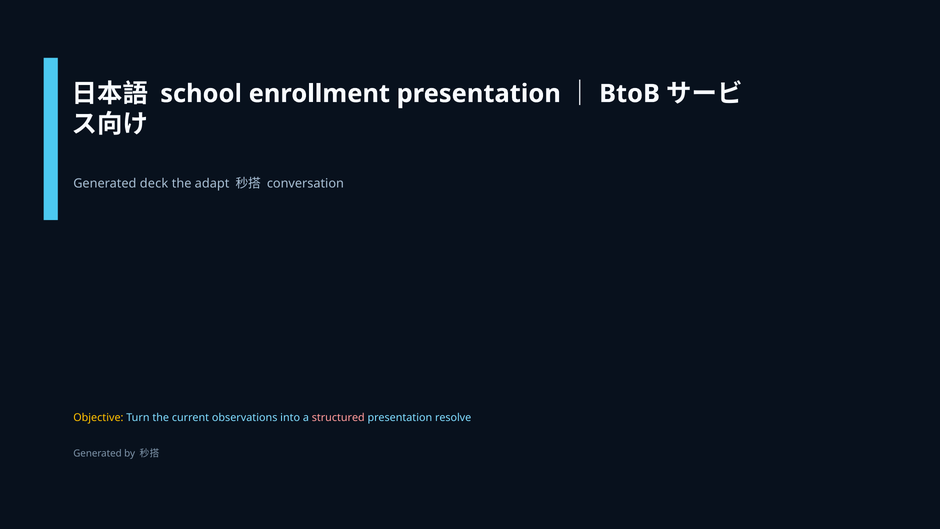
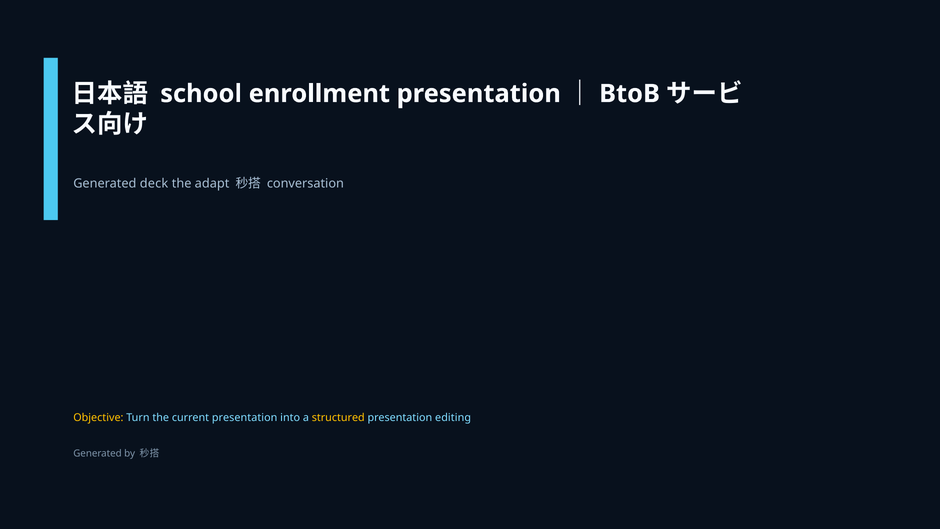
current observations: observations -> presentation
structured colour: pink -> yellow
resolve: resolve -> editing
